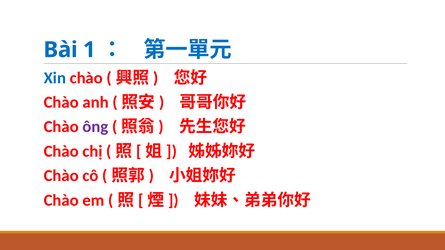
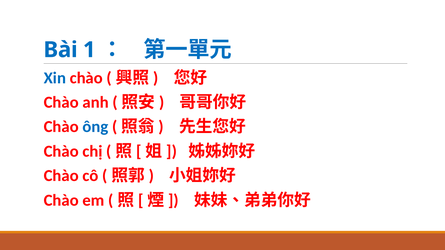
ông colour: purple -> blue
